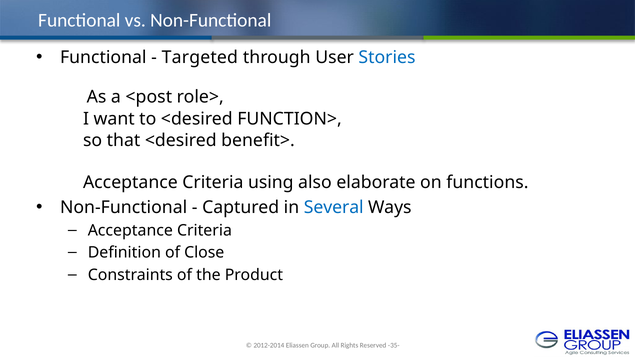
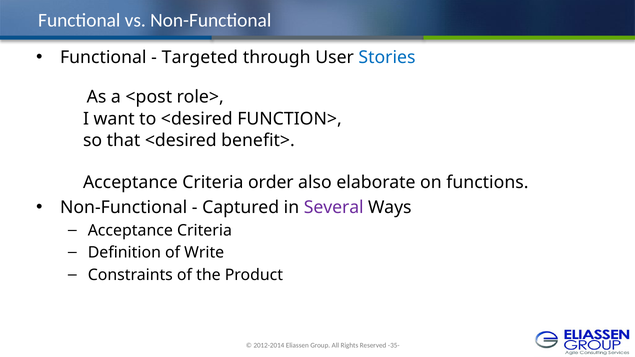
using: using -> order
Several colour: blue -> purple
Close: Close -> Write
